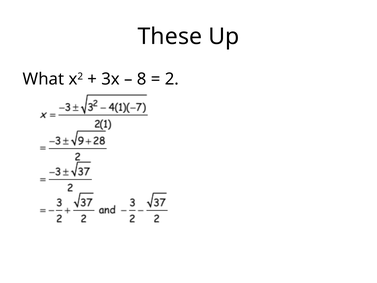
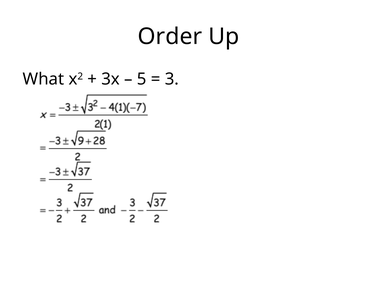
These: These -> Order
8: 8 -> 5
2: 2 -> 3
